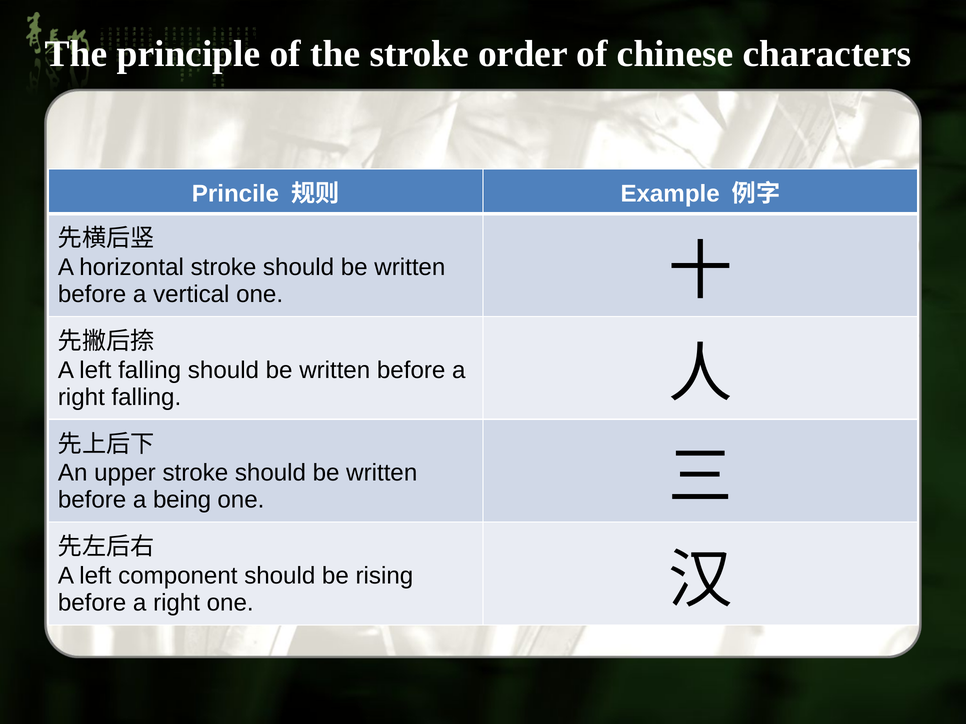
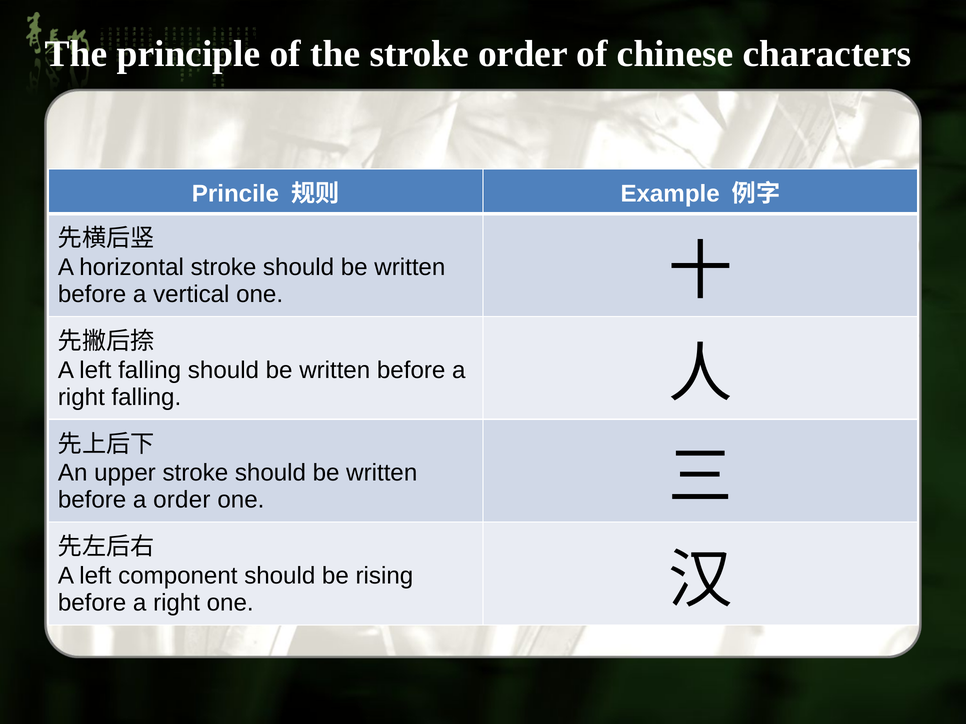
a being: being -> order
